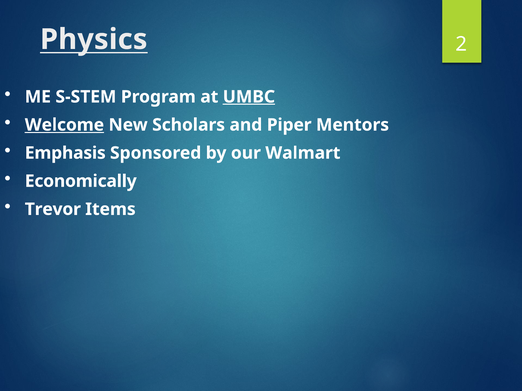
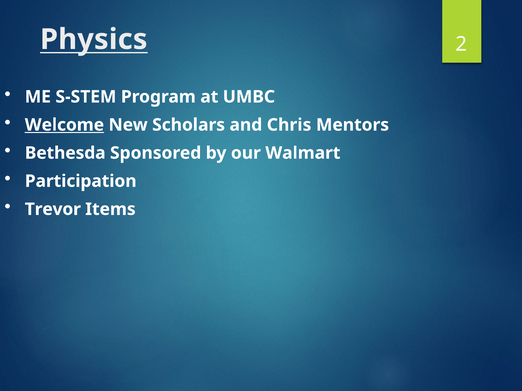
UMBC underline: present -> none
Piper: Piper -> Chris
Emphasis: Emphasis -> Bethesda
Economically: Economically -> Participation
